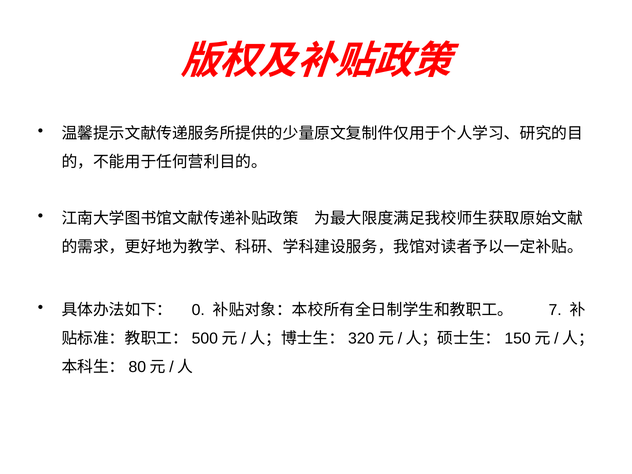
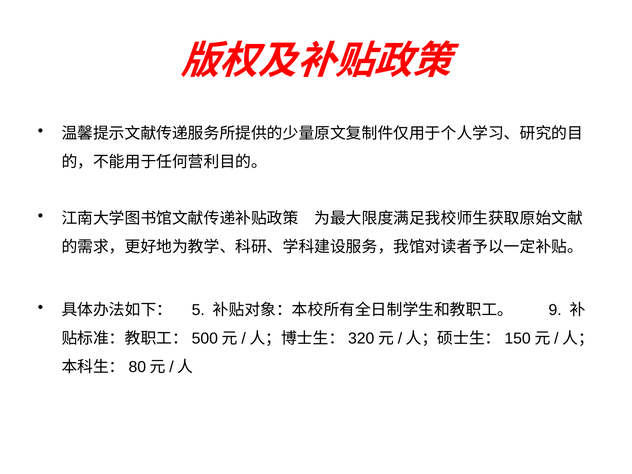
0: 0 -> 5
7: 7 -> 9
